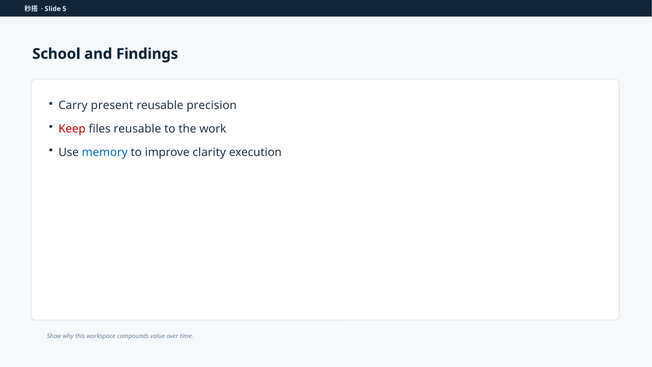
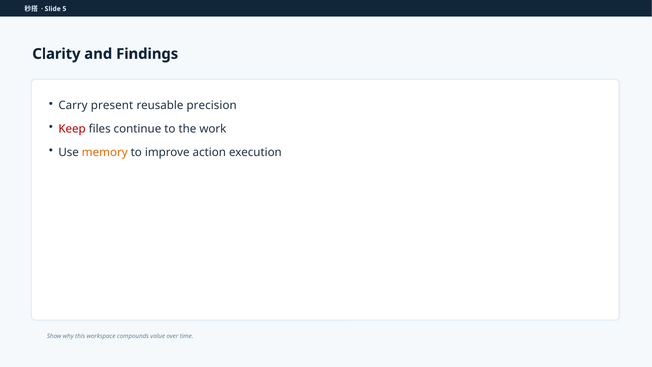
School: School -> Clarity
files reusable: reusable -> continue
memory colour: blue -> orange
clarity: clarity -> action
